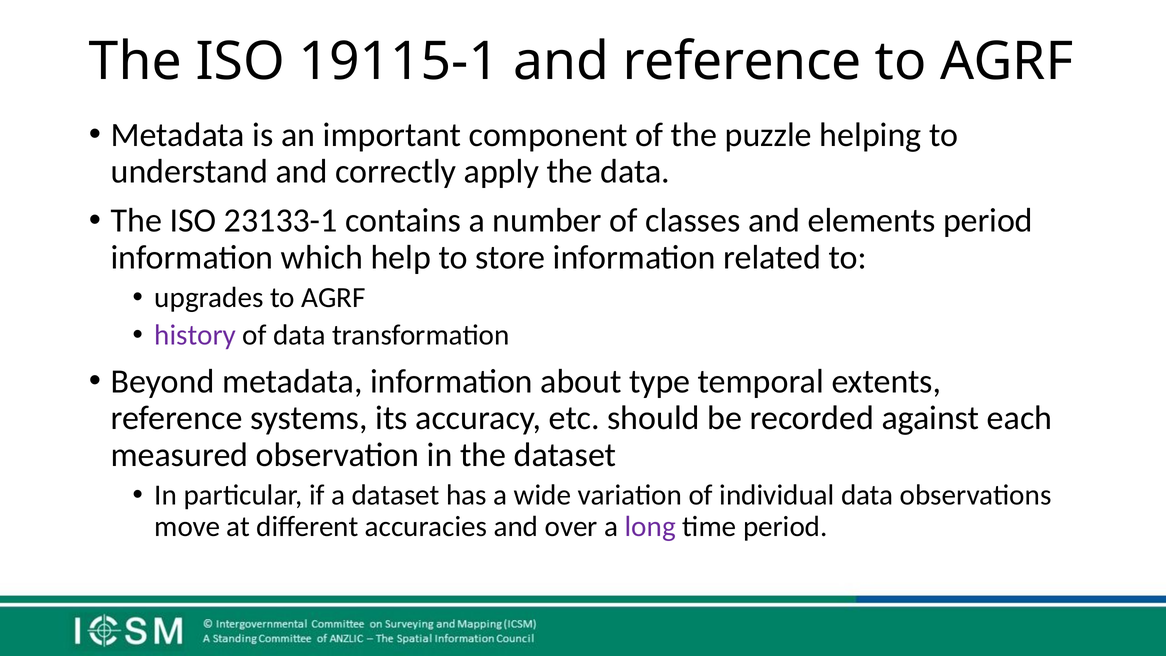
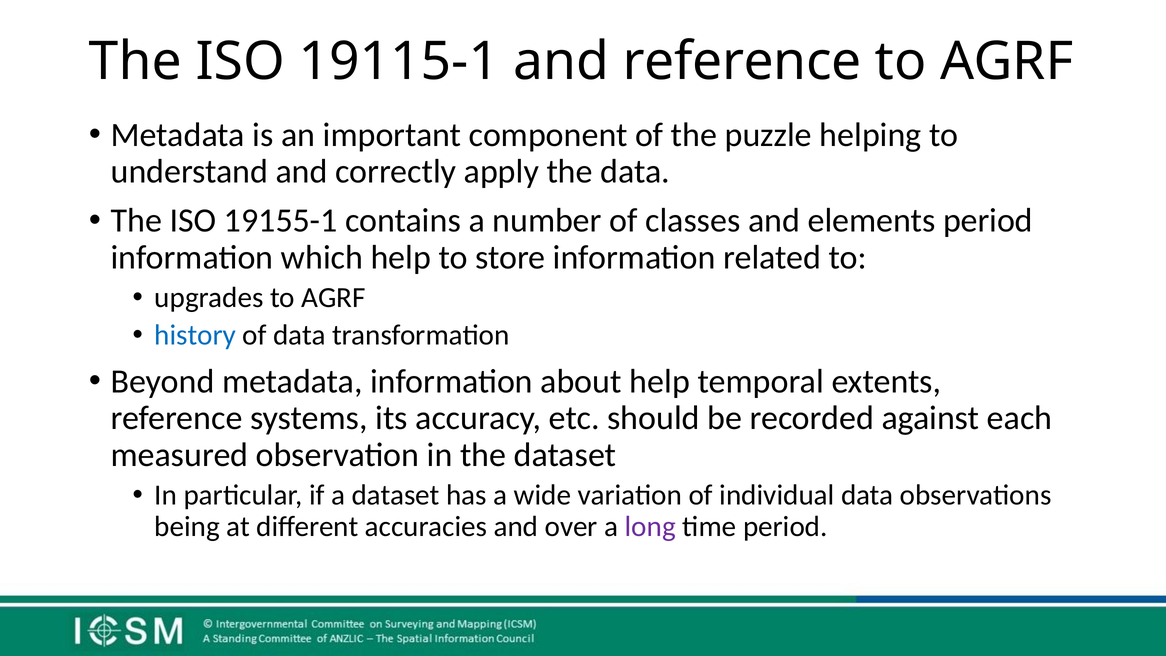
23133-1: 23133-1 -> 19155-1
history colour: purple -> blue
about type: type -> help
move: move -> being
